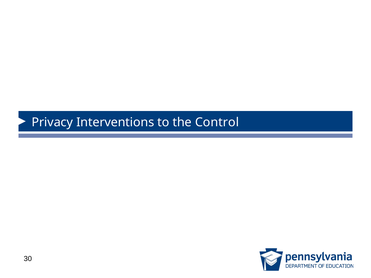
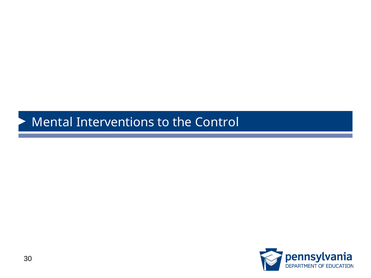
Privacy: Privacy -> Mental
